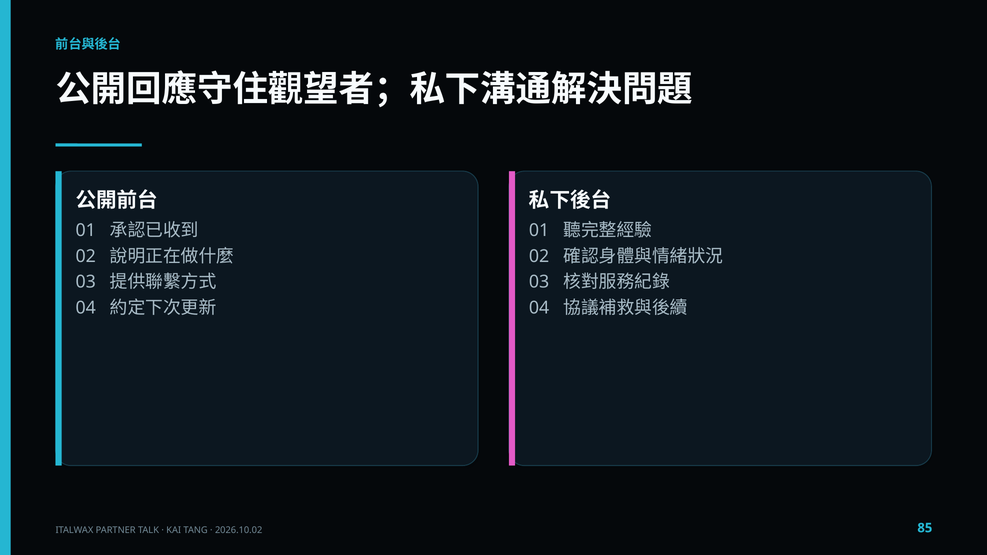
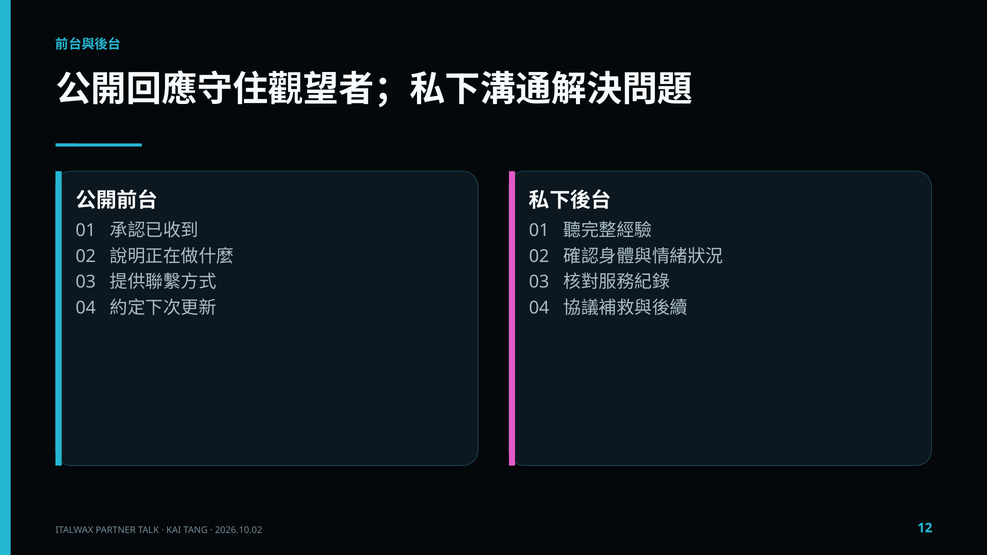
85: 85 -> 12
